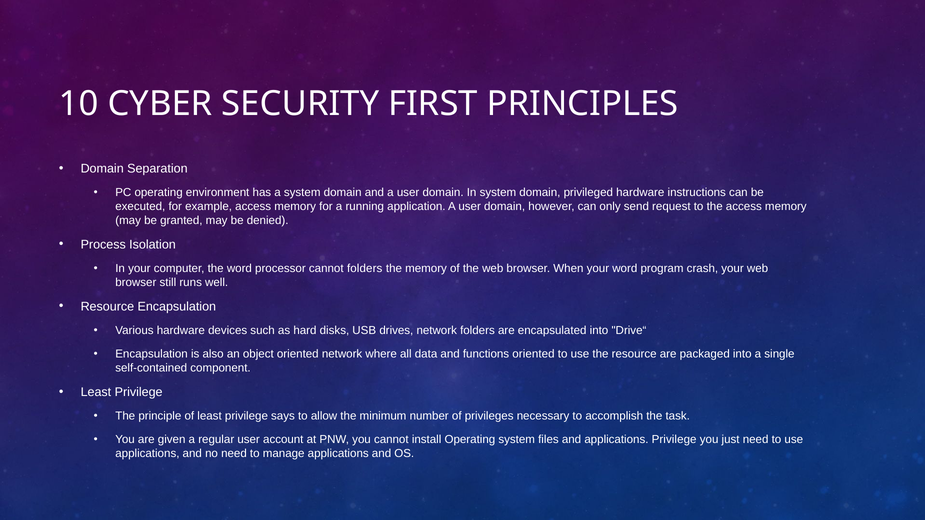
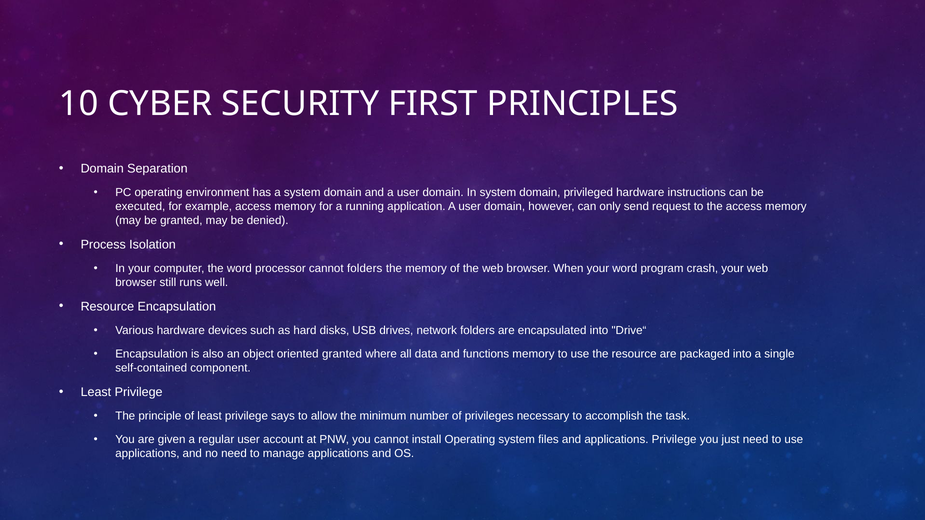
oriented network: network -> granted
functions oriented: oriented -> memory
